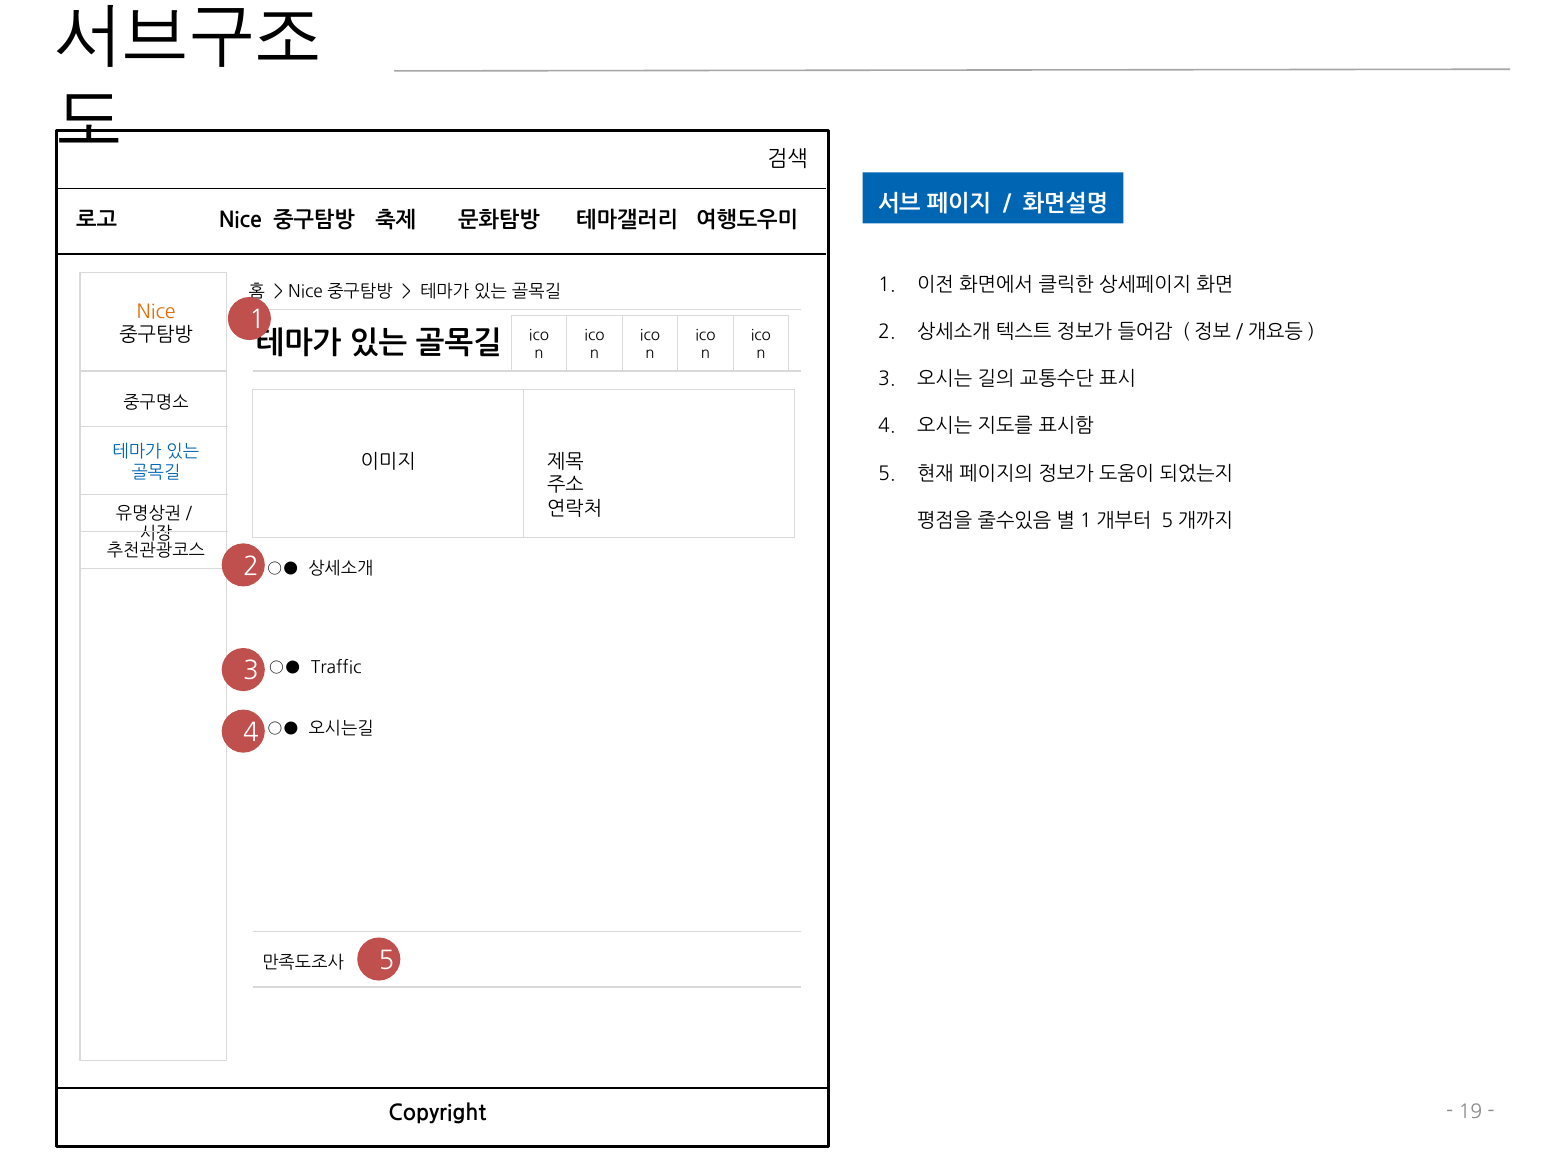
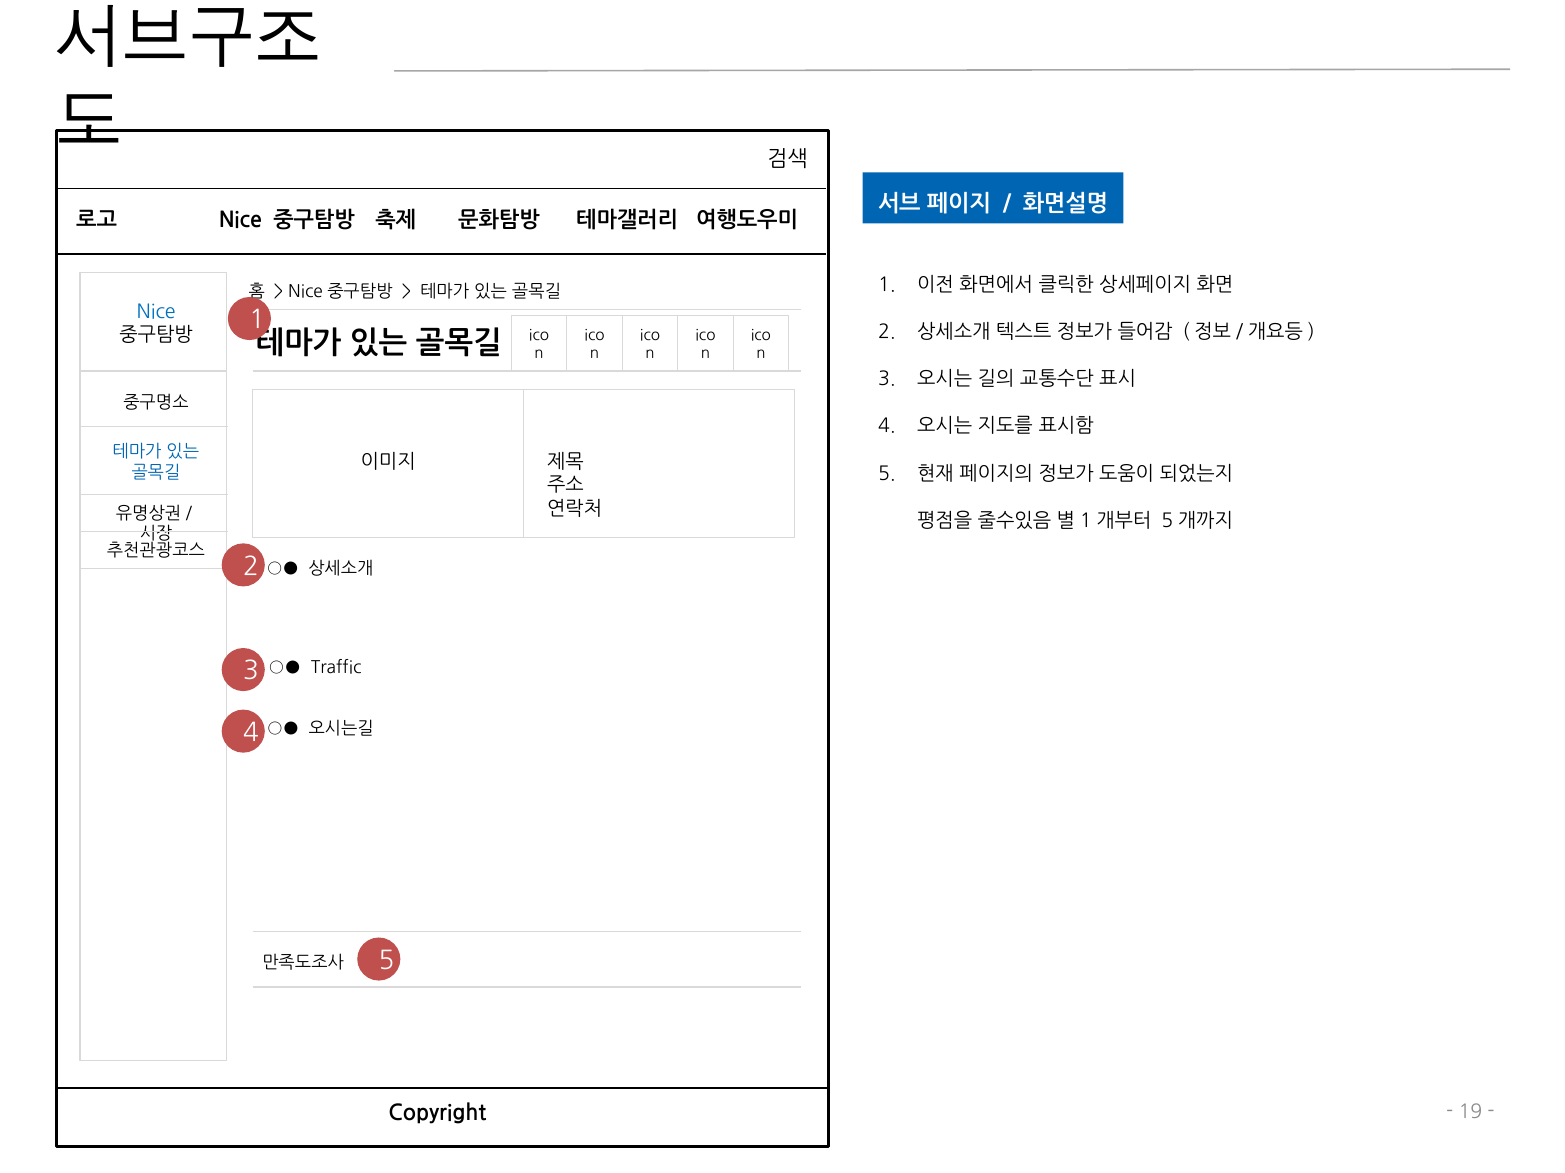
Nice at (156, 312) colour: orange -> blue
